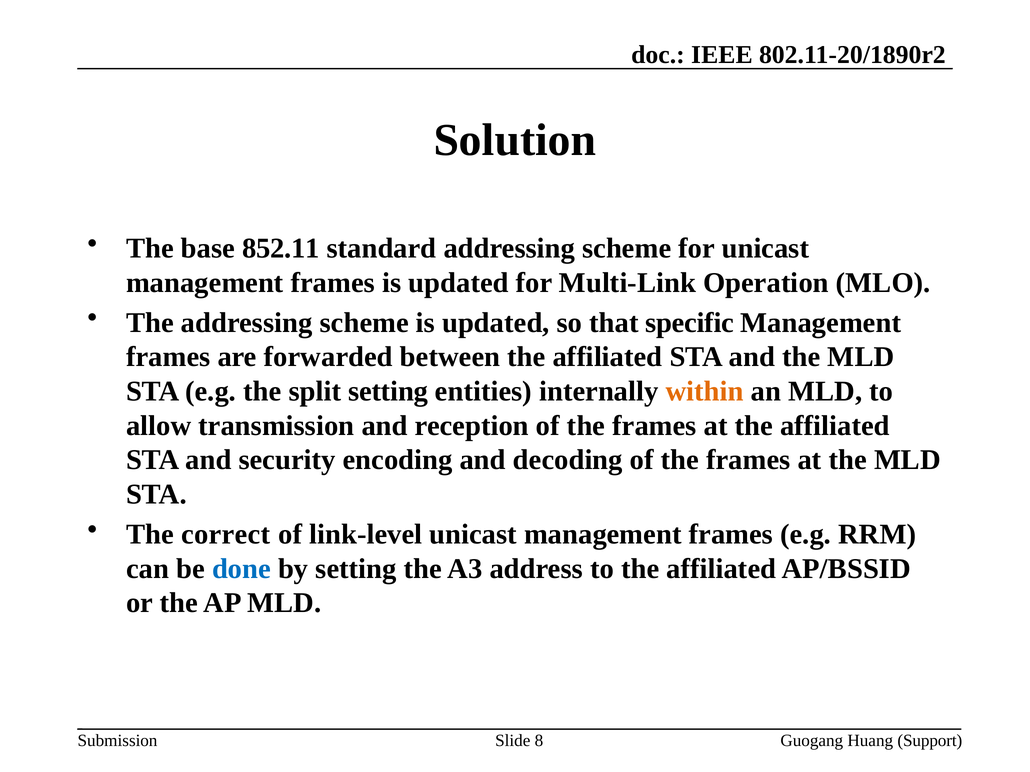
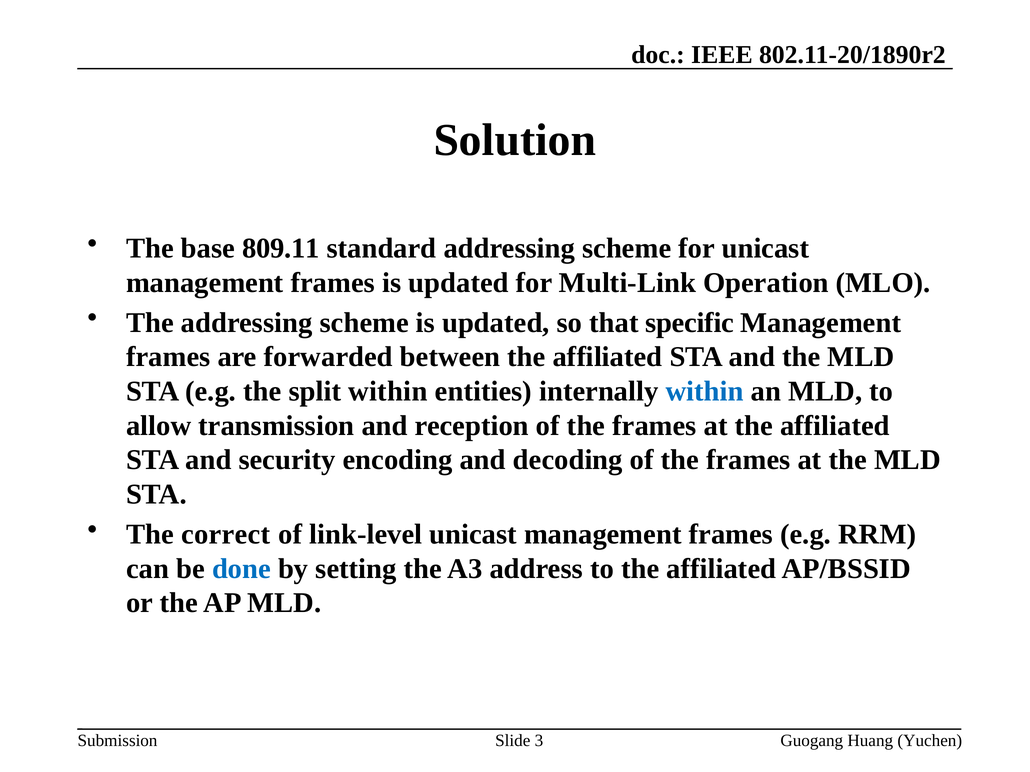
852.11: 852.11 -> 809.11
split setting: setting -> within
within at (705, 392) colour: orange -> blue
8: 8 -> 3
Support: Support -> Yuchen
